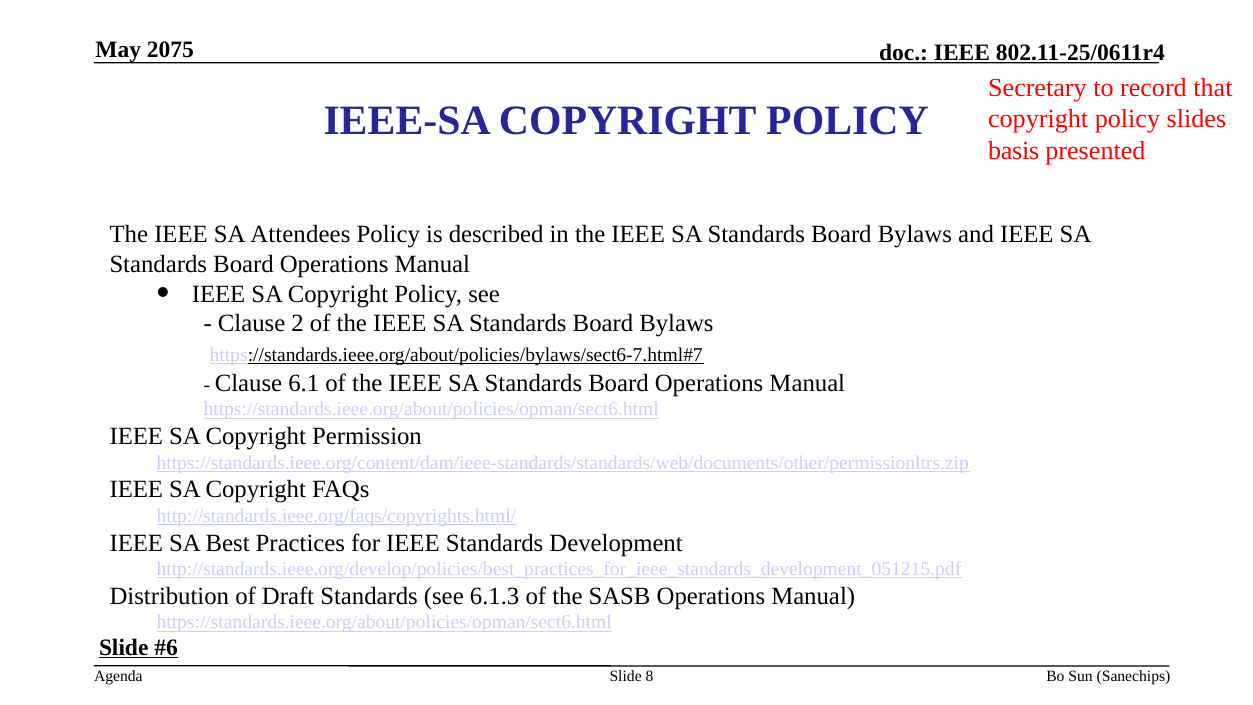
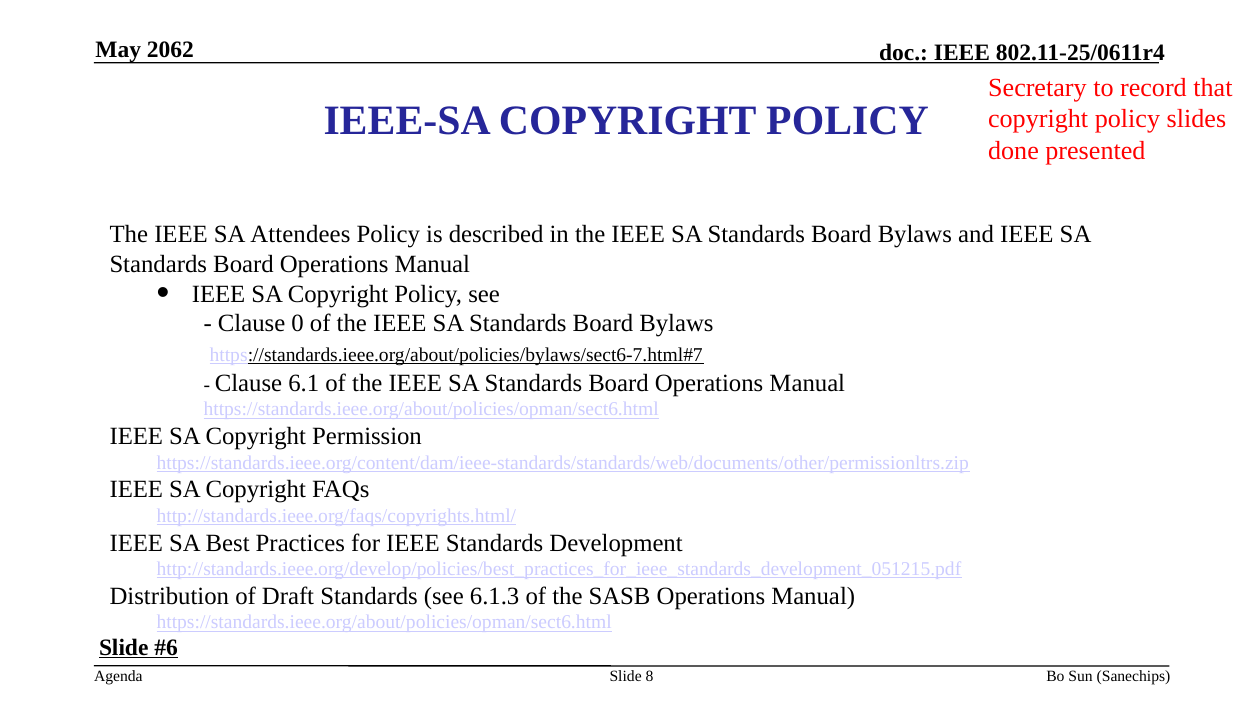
2075: 2075 -> 2062
basis: basis -> done
2: 2 -> 0
